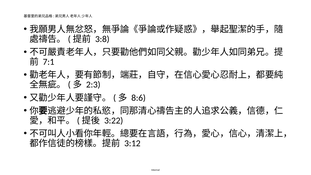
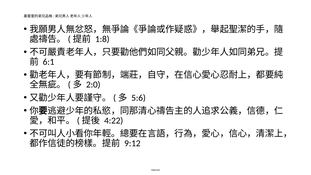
3:8: 3:8 -> 1:8
7:1: 7:1 -> 6:1
2:3: 2:3 -> 2:0
8:6: 8:6 -> 5:6
3:22: 3:22 -> 4:22
3:12: 3:12 -> 9:12
